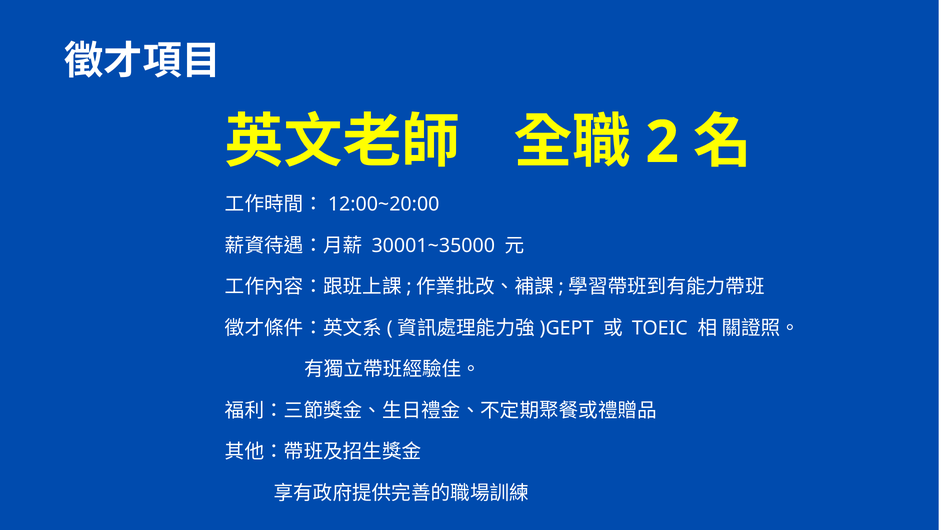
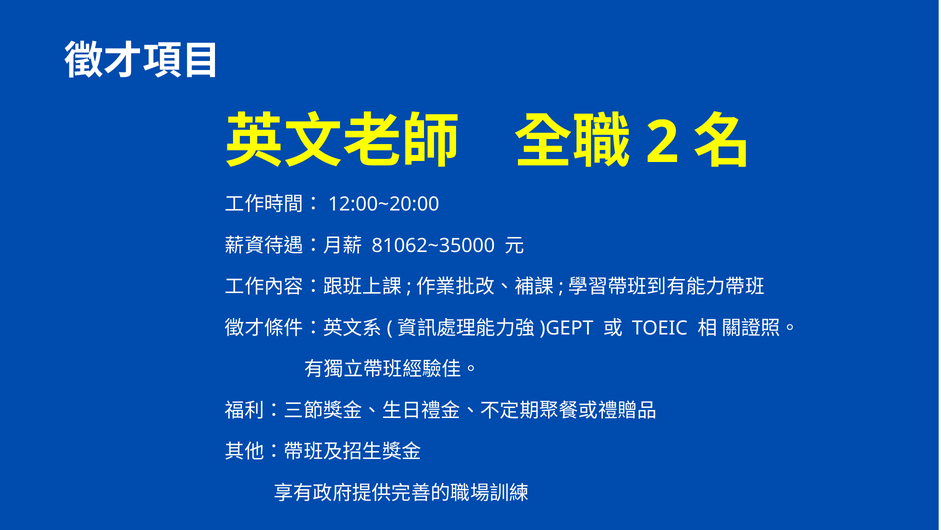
30001~35000: 30001~35000 -> 81062~35000
